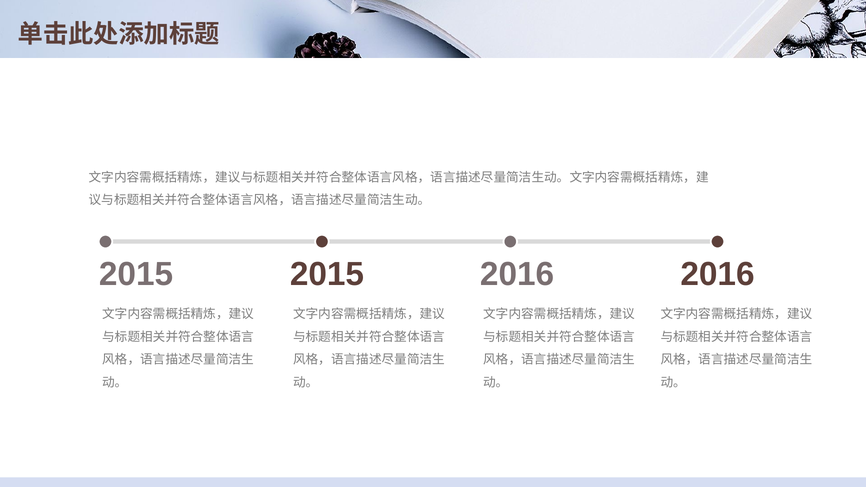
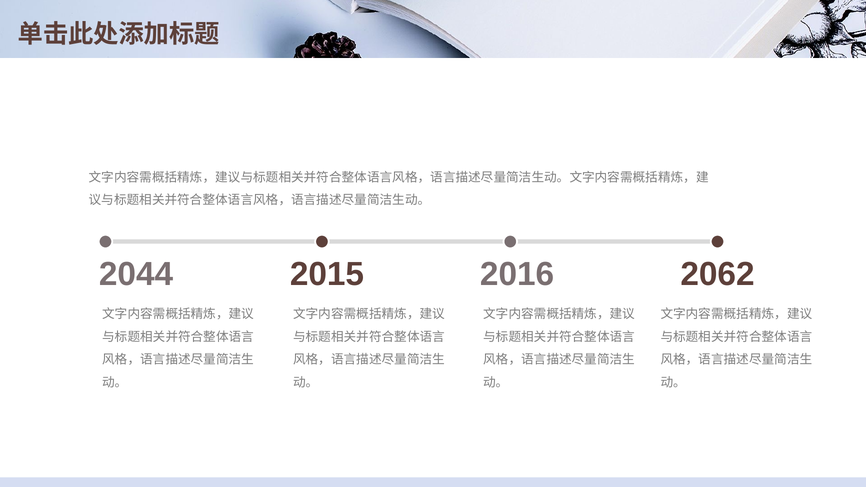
2015 at (136, 275): 2015 -> 2044
2016 2016: 2016 -> 2062
